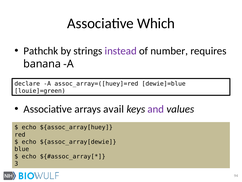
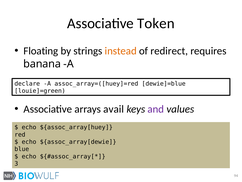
Which: Which -> Token
Pathchk: Pathchk -> Floating
instead colour: purple -> orange
number: number -> redirect
